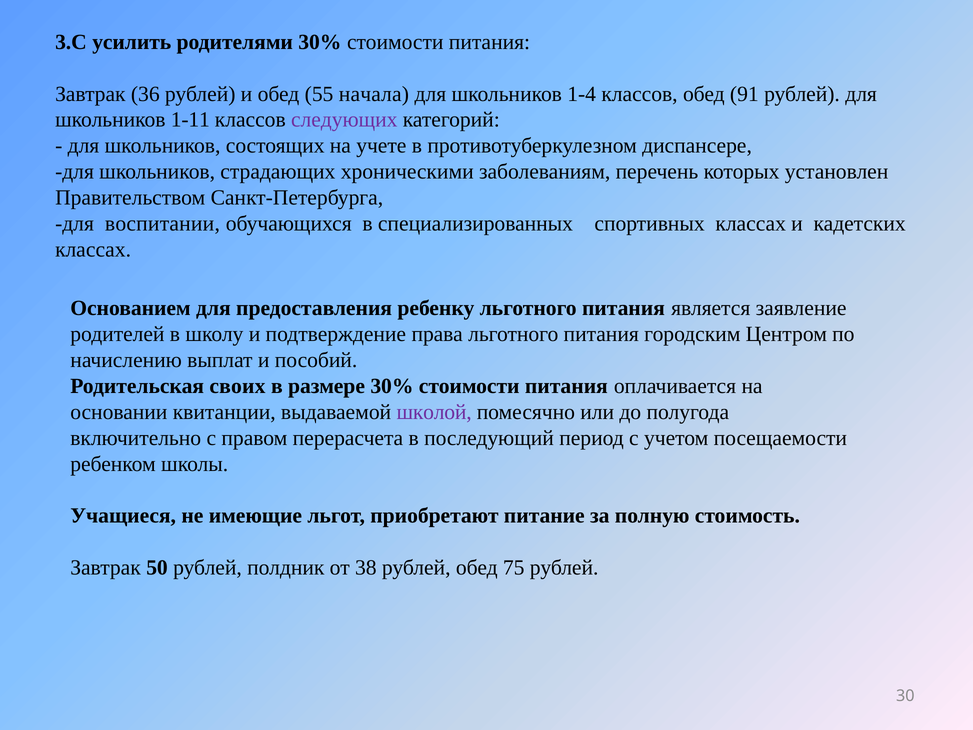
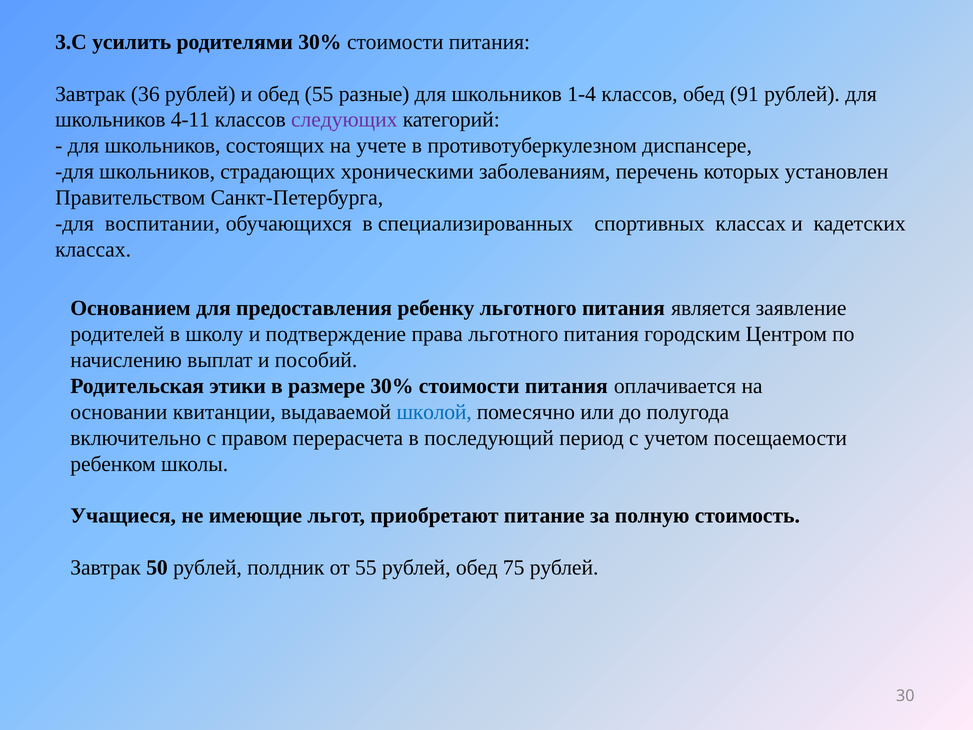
начала: начала -> разные
1-11: 1-11 -> 4-11
своих: своих -> этики
школой colour: purple -> blue
от 38: 38 -> 55
